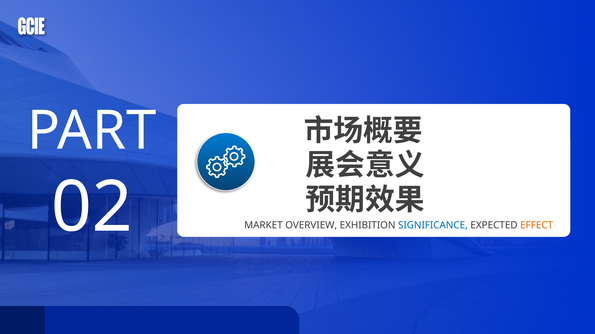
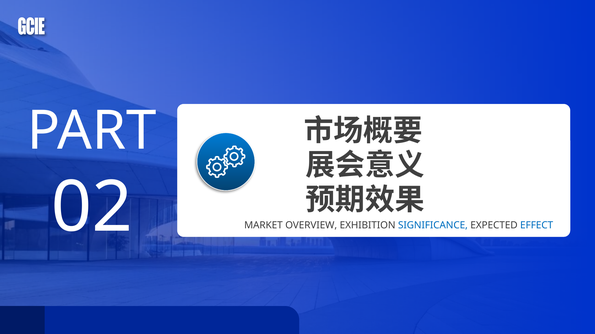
EFFECT colour: orange -> blue
